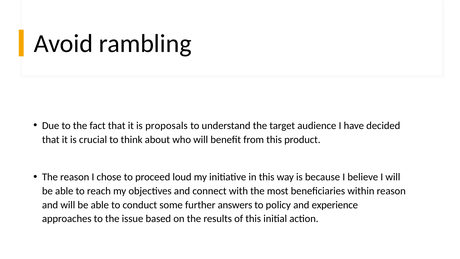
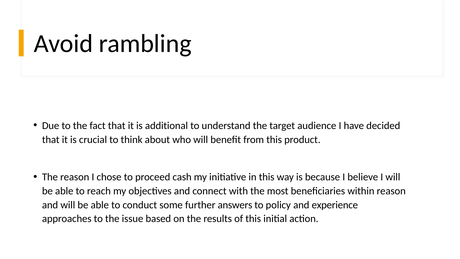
proposals: proposals -> additional
loud: loud -> cash
